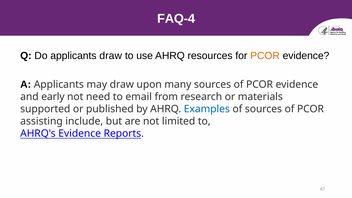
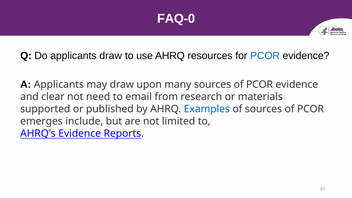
FAQ-4: FAQ-4 -> FAQ-0
PCOR at (265, 56) colour: orange -> blue
early: early -> clear
assisting: assisting -> emerges
